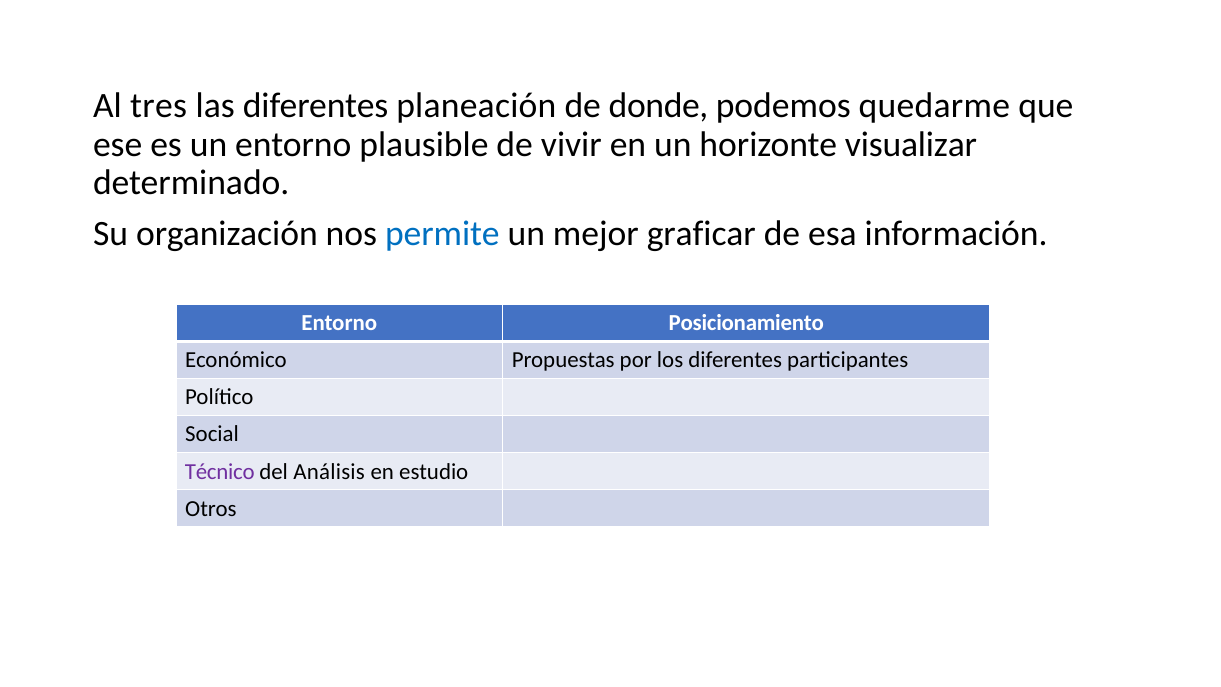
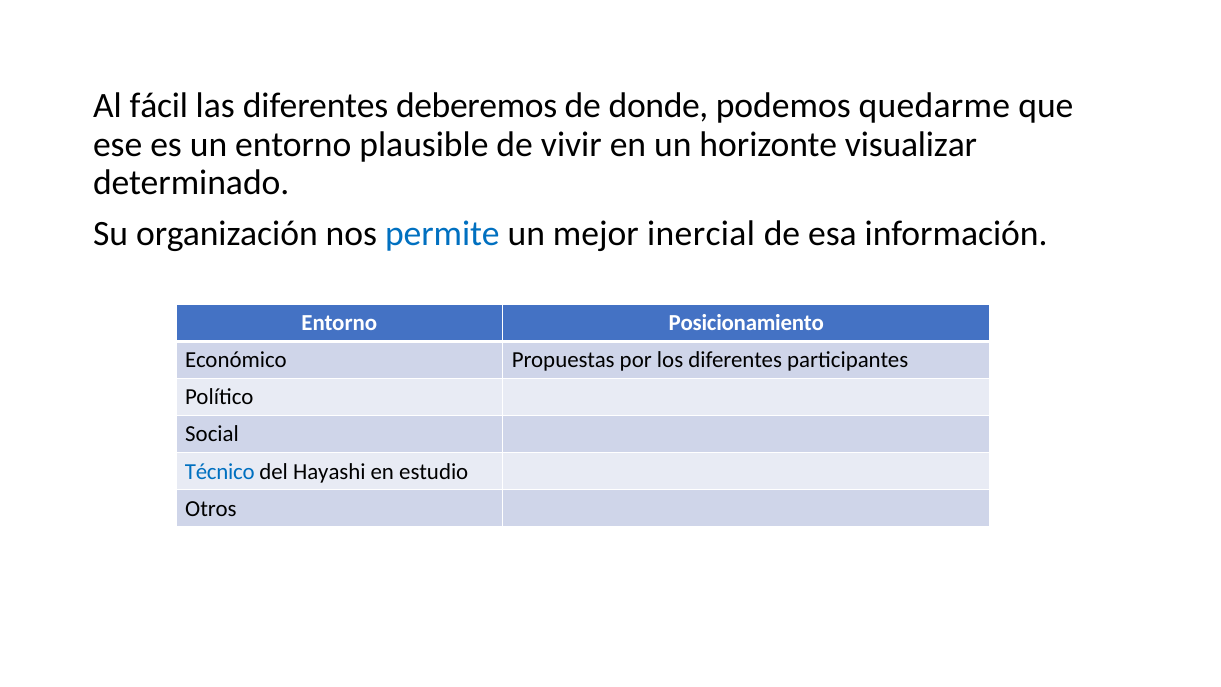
tres: tres -> fácil
planeación: planeación -> deberemos
graficar: graficar -> inercial
Técnico colour: purple -> blue
Análisis: Análisis -> Hayashi
